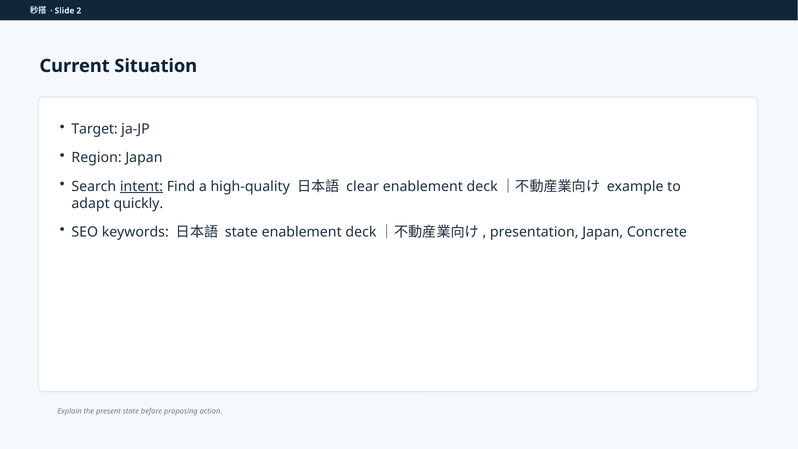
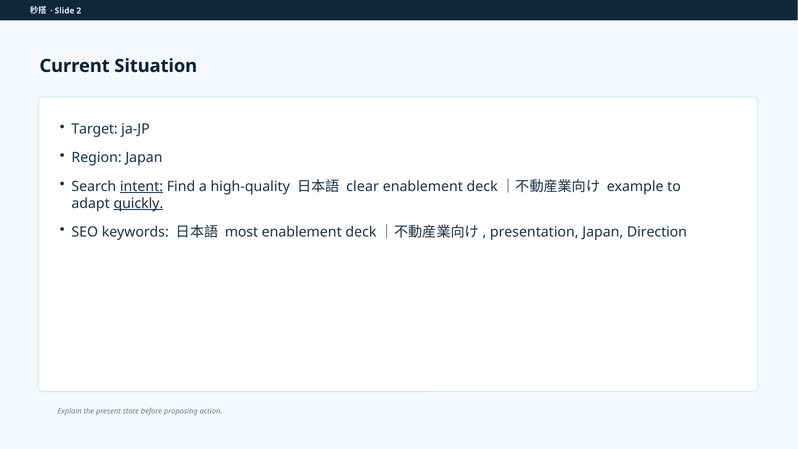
quickly underline: none -> present
state at (241, 232): state -> most
Concrete: Concrete -> Direction
